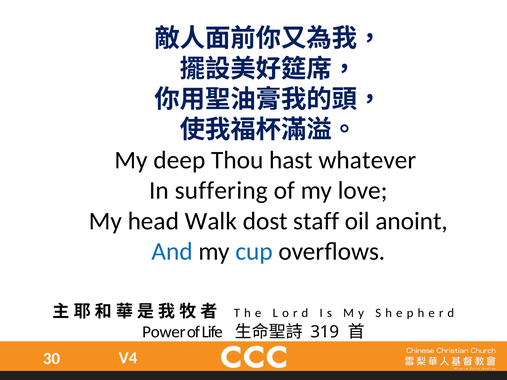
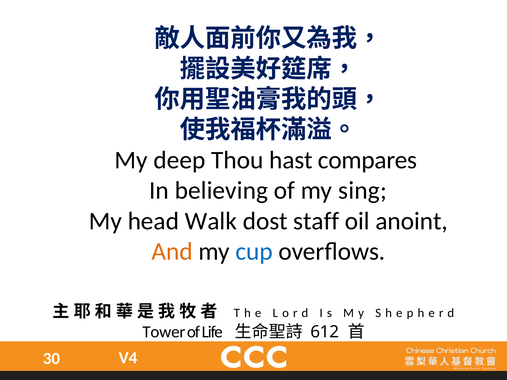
whatever: whatever -> compares
suffering: suffering -> believing
love: love -> sing
And colour: blue -> orange
Power: Power -> Tower
319: 319 -> 612
